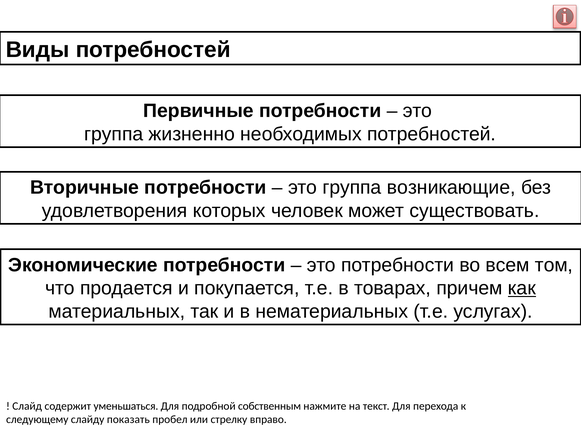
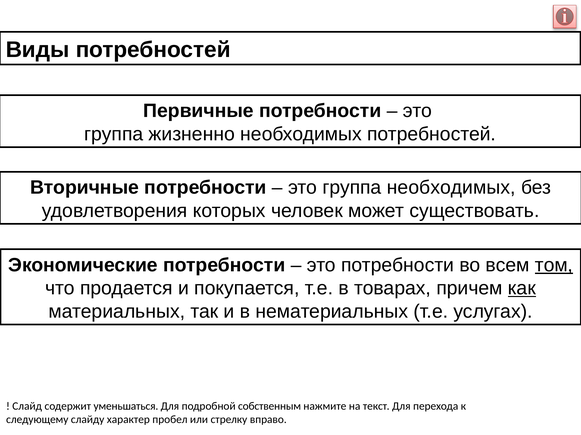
группа возникающие: возникающие -> необходимых
том underline: none -> present
показать: показать -> характер
